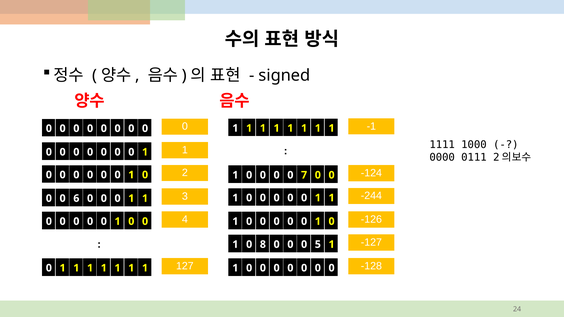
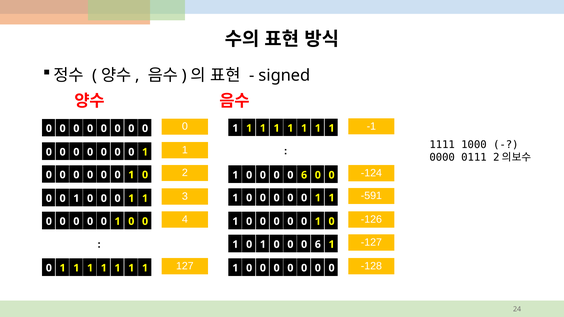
7 at (304, 175): 7 -> 6
-244: -244 -> -591
6 at (76, 199): 6 -> 1
1 0 8: 8 -> 1
5 at (318, 245): 5 -> 6
